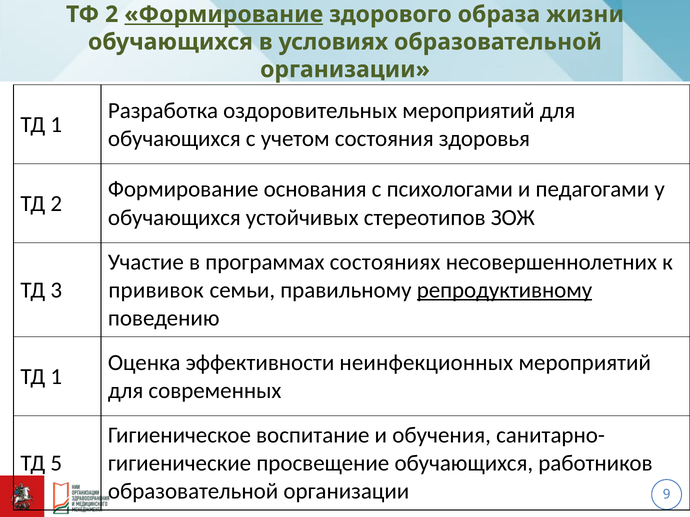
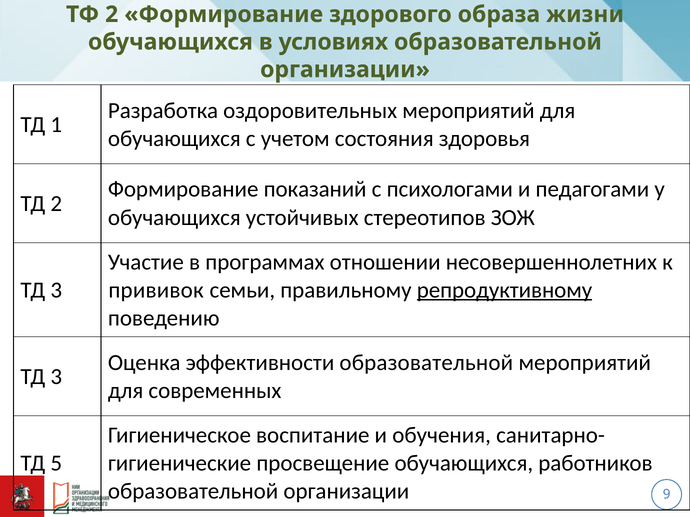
Формирование at (224, 14) underline: present -> none
основания: основания -> показаний
состояниях: состояниях -> отношении
эффективности неинфекционных: неинфекционных -> образовательной
1 at (56, 377): 1 -> 3
